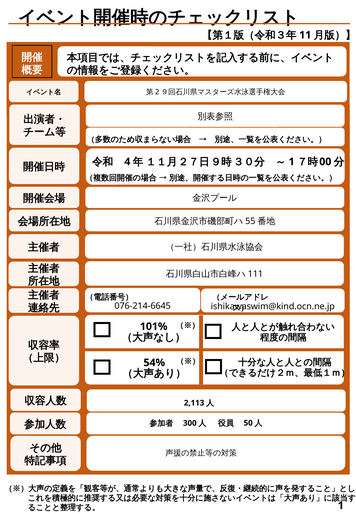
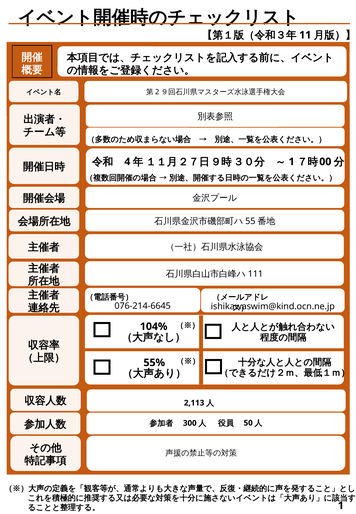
101%: 101% -> 104%
54%: 54% -> 55%
